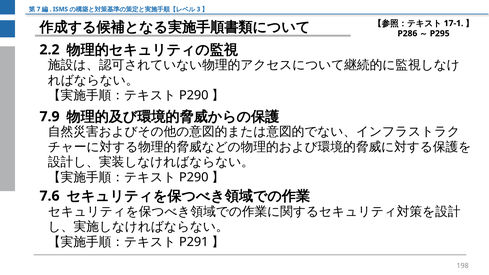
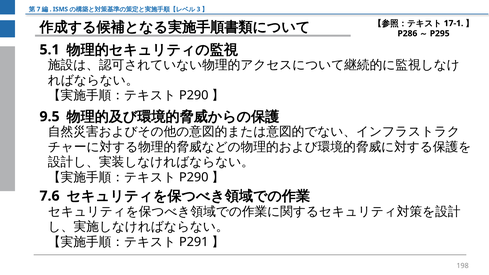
2.2: 2.2 -> 5.1
7.9: 7.9 -> 9.5
